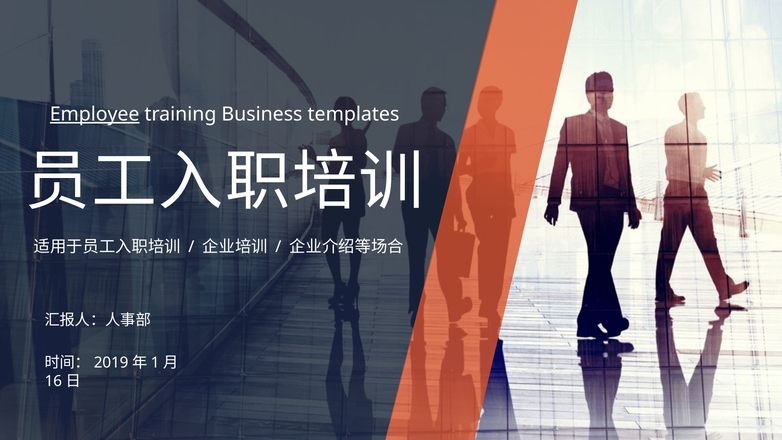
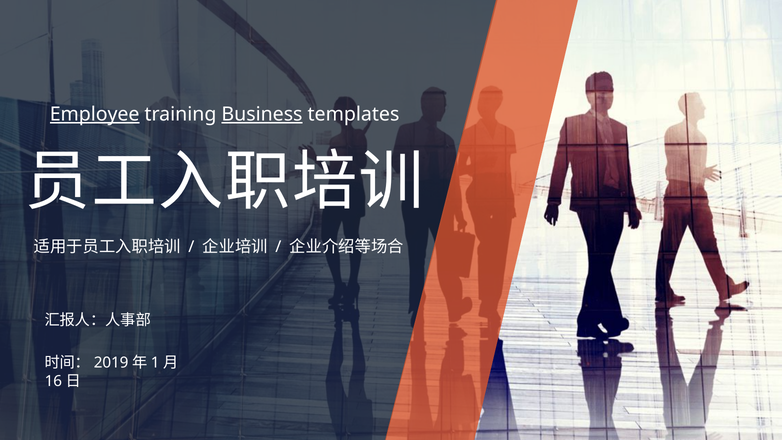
Business underline: none -> present
